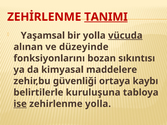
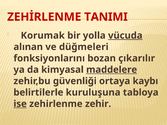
TANIMI underline: present -> none
Yaşamsal: Yaşamsal -> Korumak
düzeyinde: düzeyinde -> düğmeleri
sıkıntısı: sıkıntısı -> çıkarılır
maddelere underline: none -> present
zehirlenme yolla: yolla -> zehir
